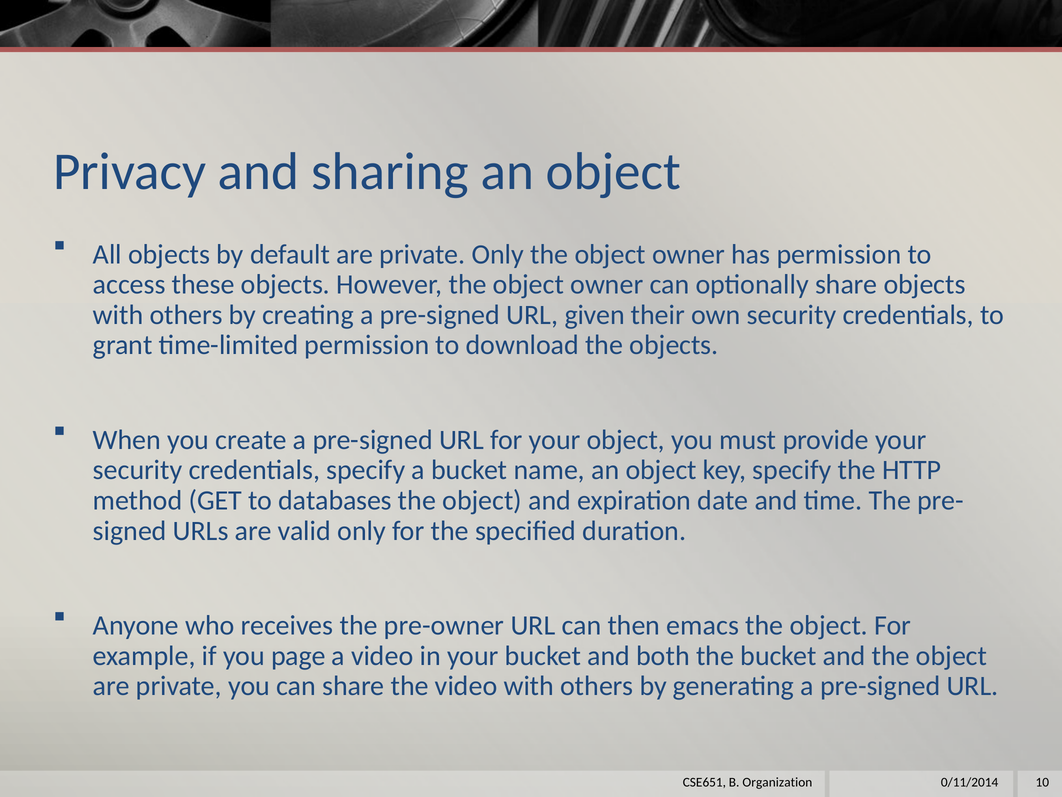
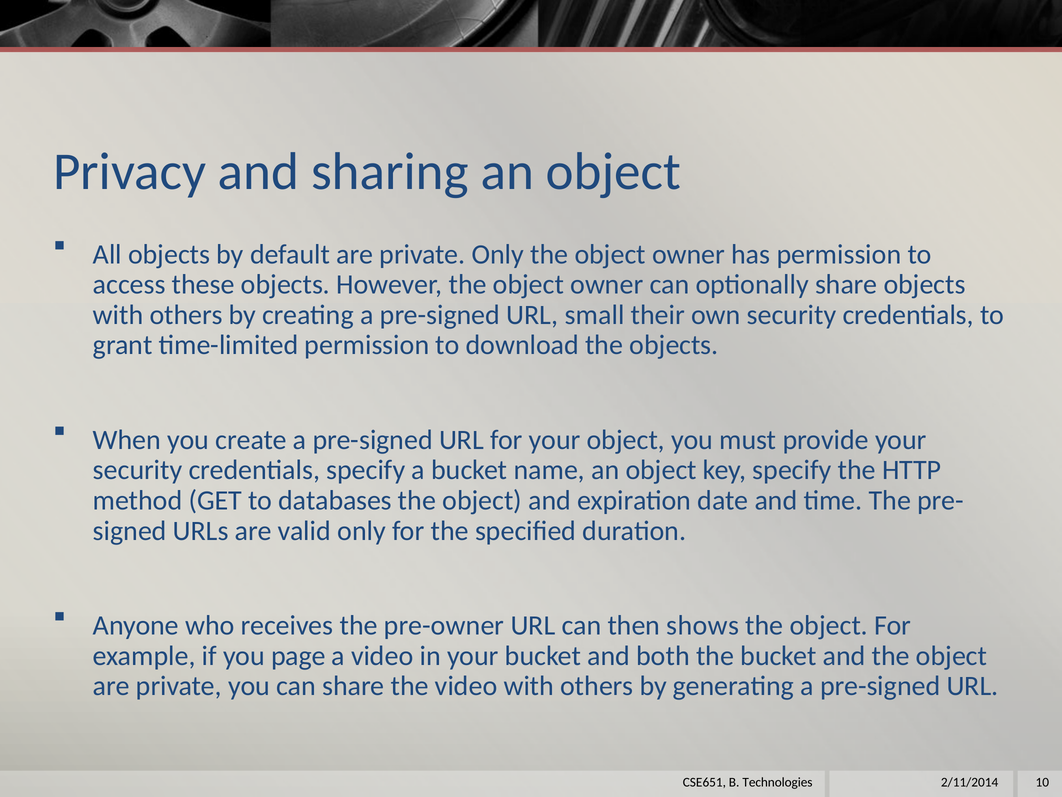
given: given -> small
emacs: emacs -> shows
Organization: Organization -> Technologies
0/11/2014: 0/11/2014 -> 2/11/2014
